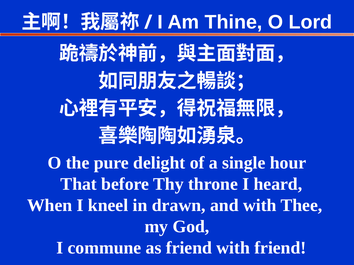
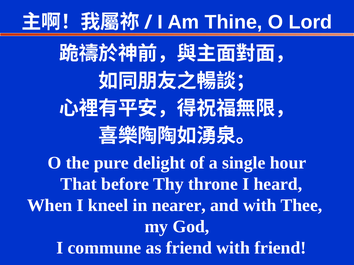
drawn: drawn -> nearer
